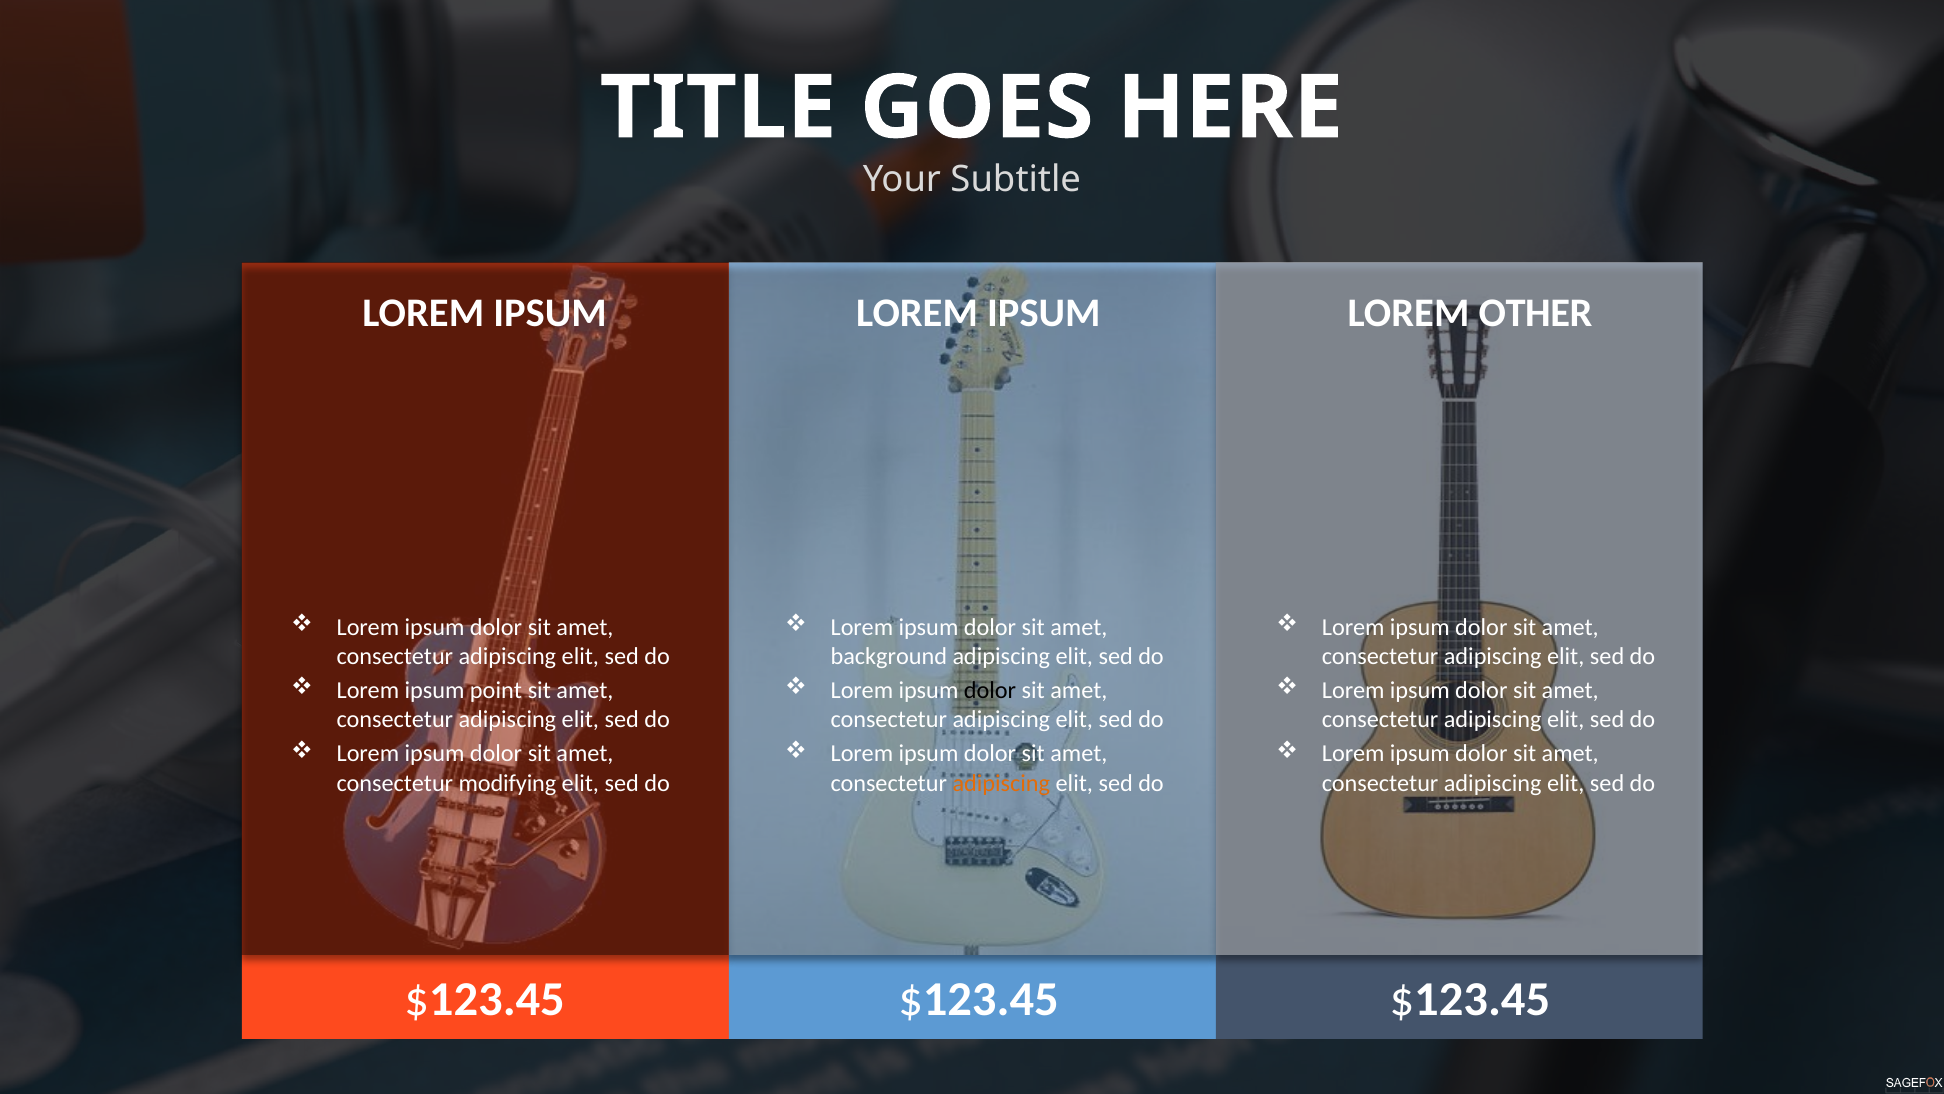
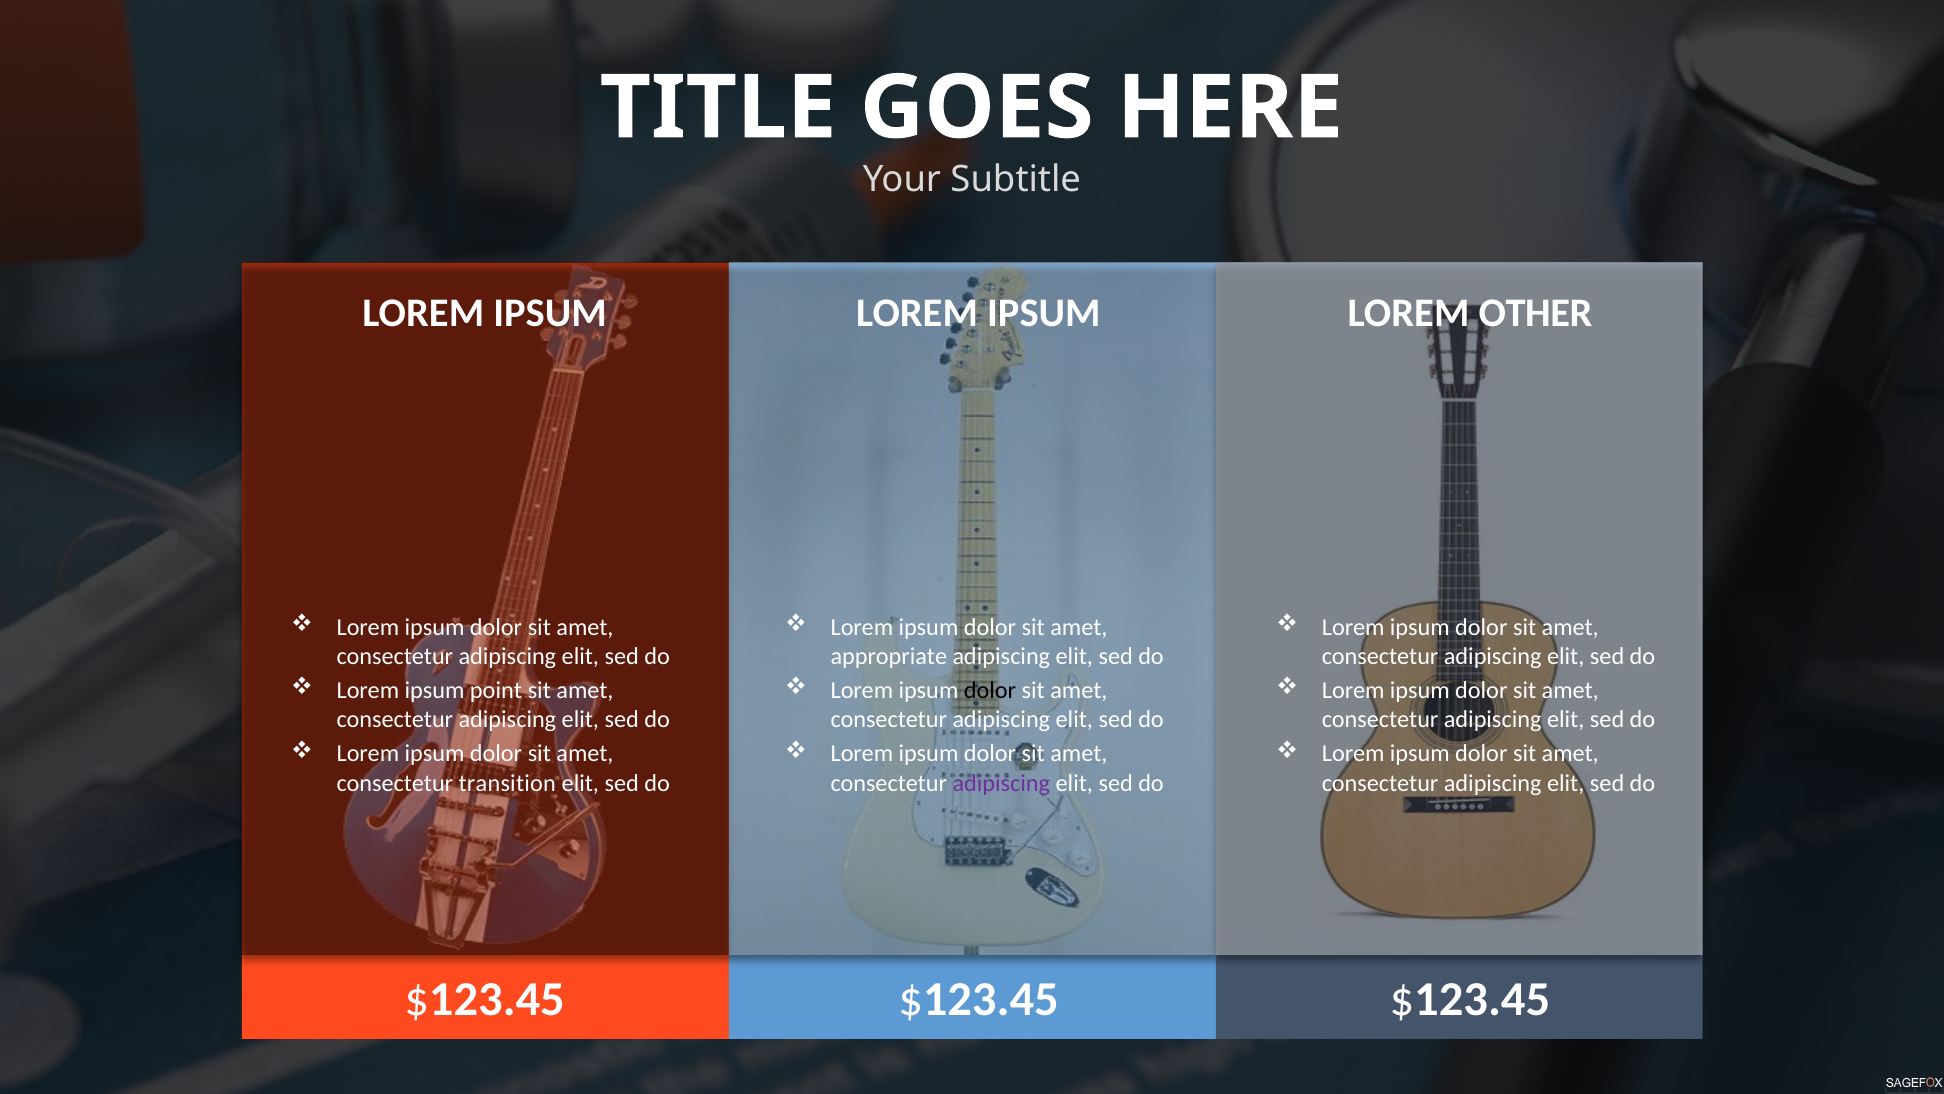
background: background -> appropriate
modifying: modifying -> transition
adipiscing at (1001, 783) colour: orange -> purple
